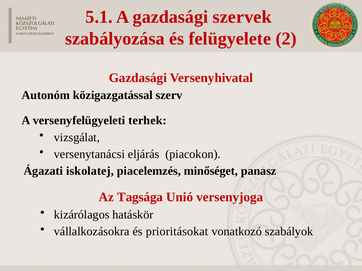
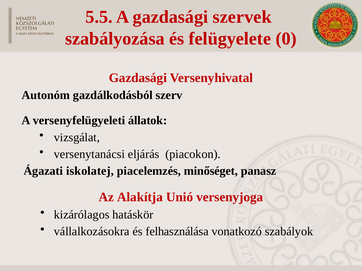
5.1: 5.1 -> 5.5
2: 2 -> 0
közigazgatással: közigazgatással -> gazdálkodásból
terhek: terhek -> állatok
Tagsága: Tagsága -> Alakítja
prioritásokat: prioritásokat -> felhasználása
